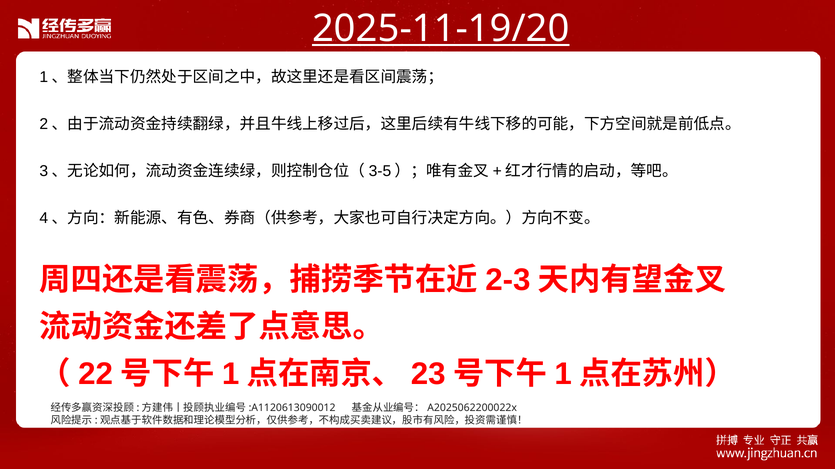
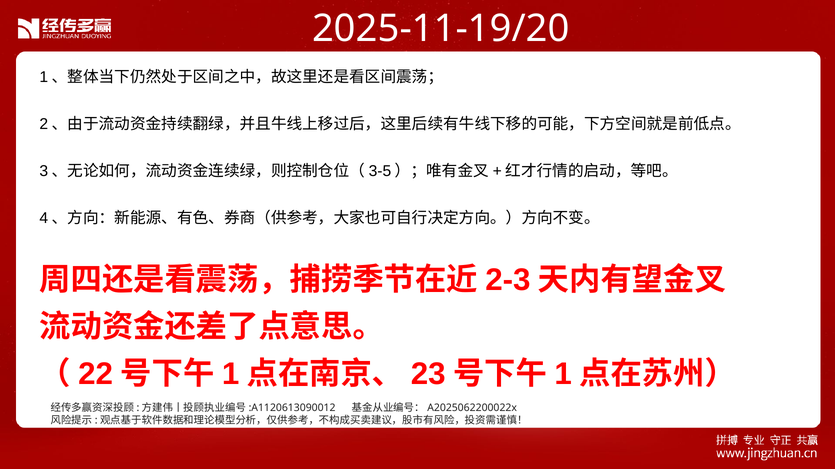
2025-11-19/20 underline: present -> none
